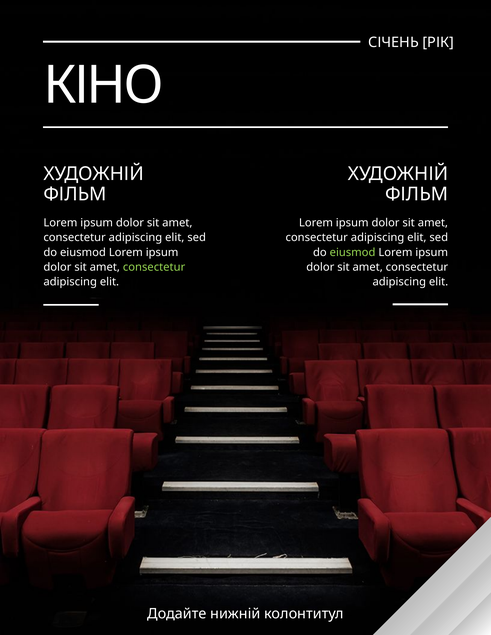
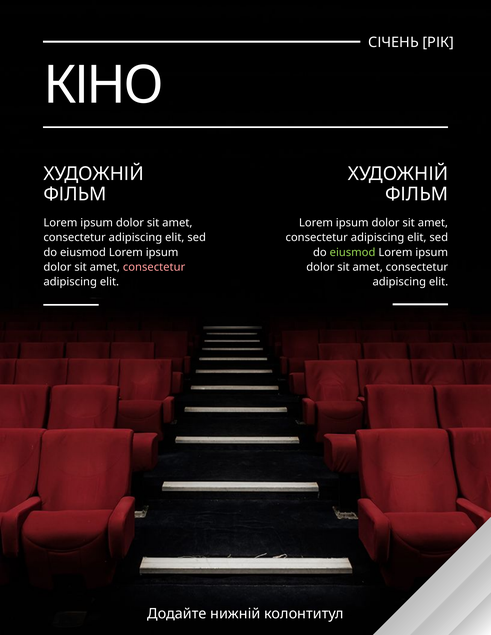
consectetur at (154, 267) colour: light green -> pink
